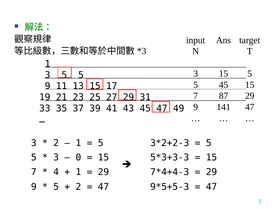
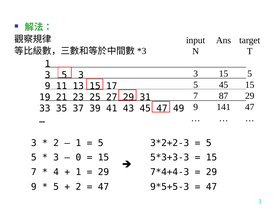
3 5 5: 5 -> 3
